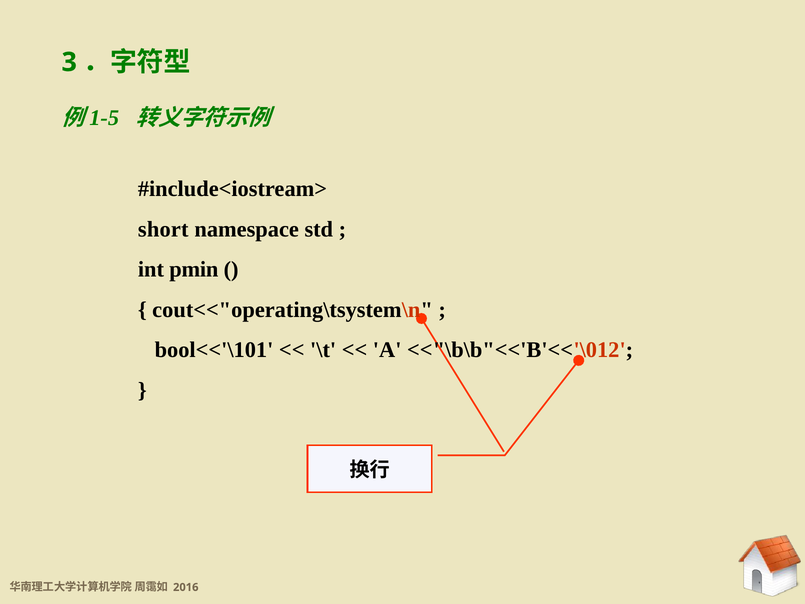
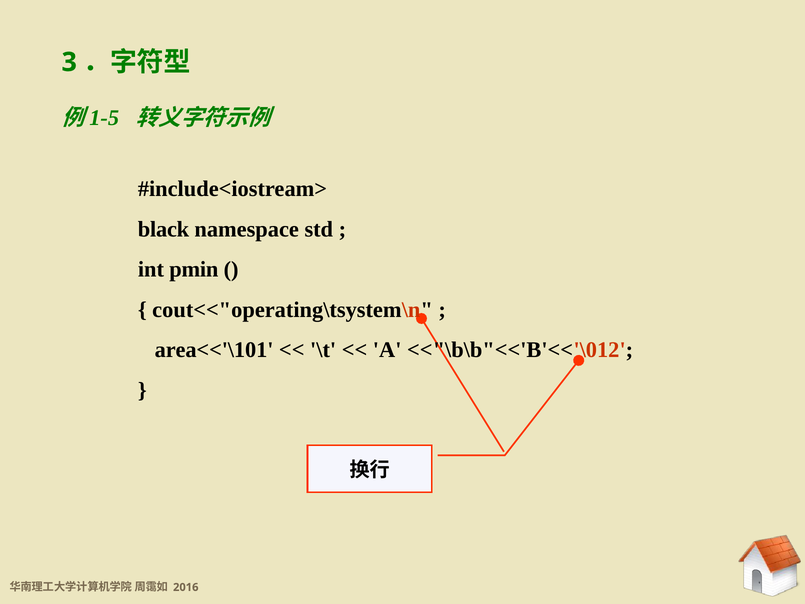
short: short -> black
bool<<'\101: bool<<'\101 -> area<<'\101
